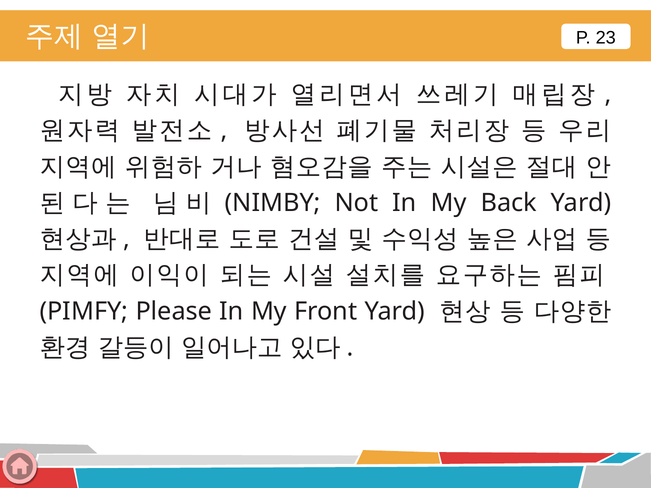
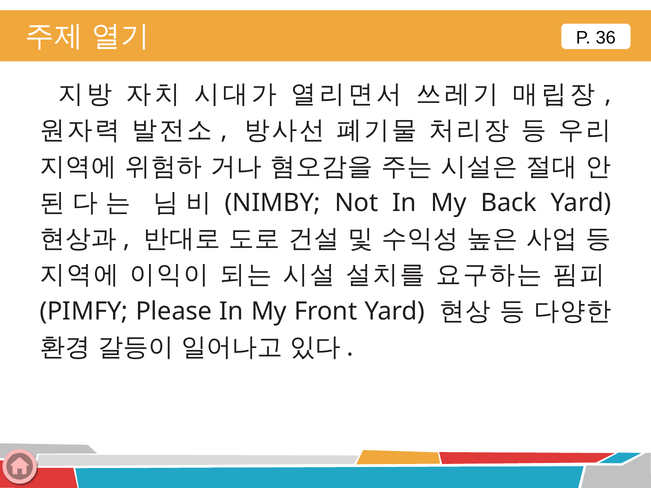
23: 23 -> 36
